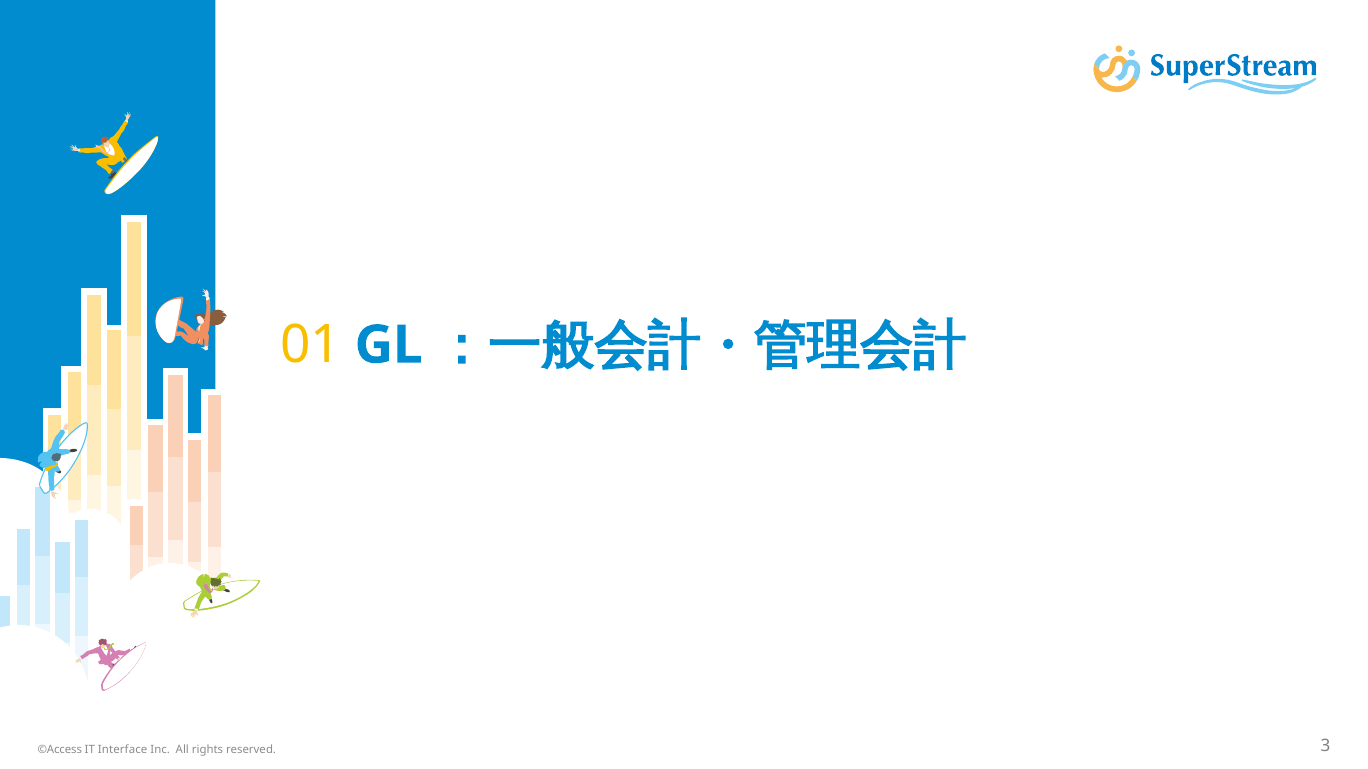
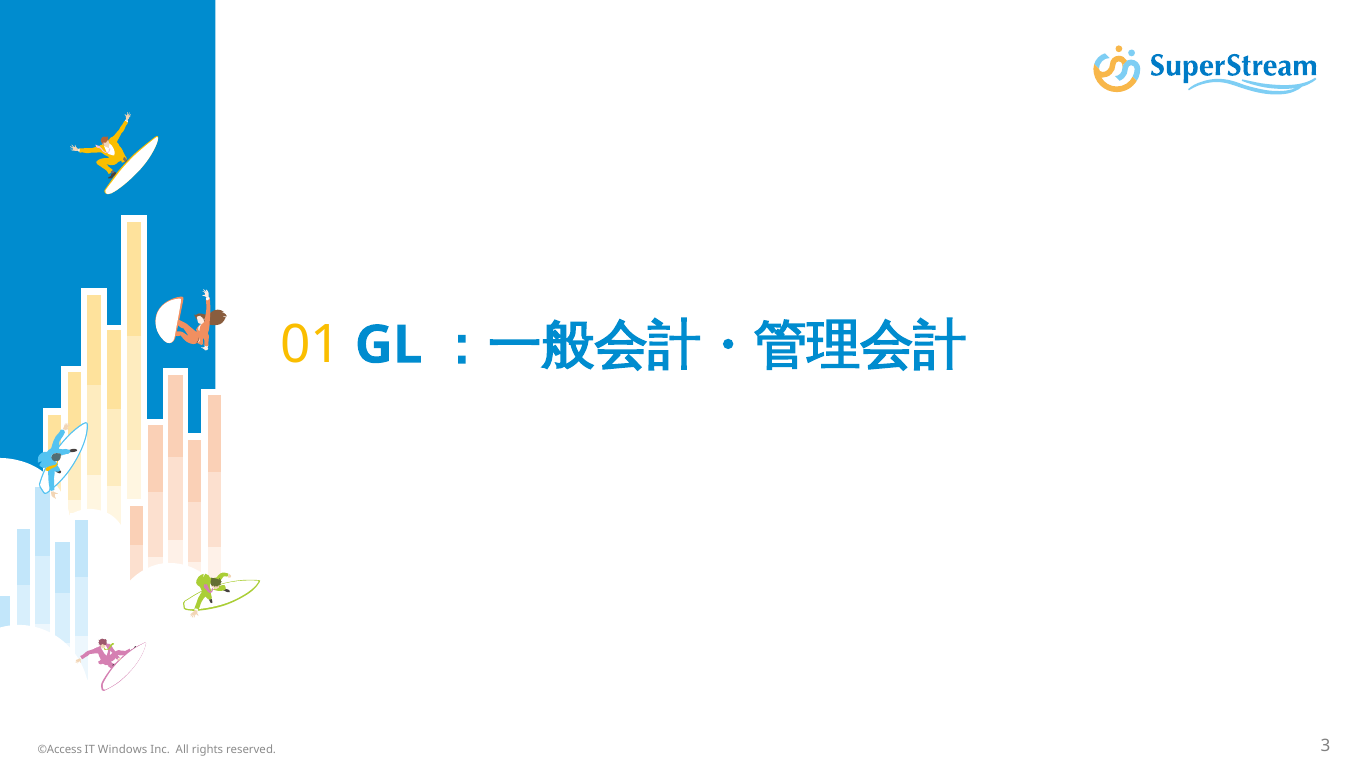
Interface: Interface -> Windows
